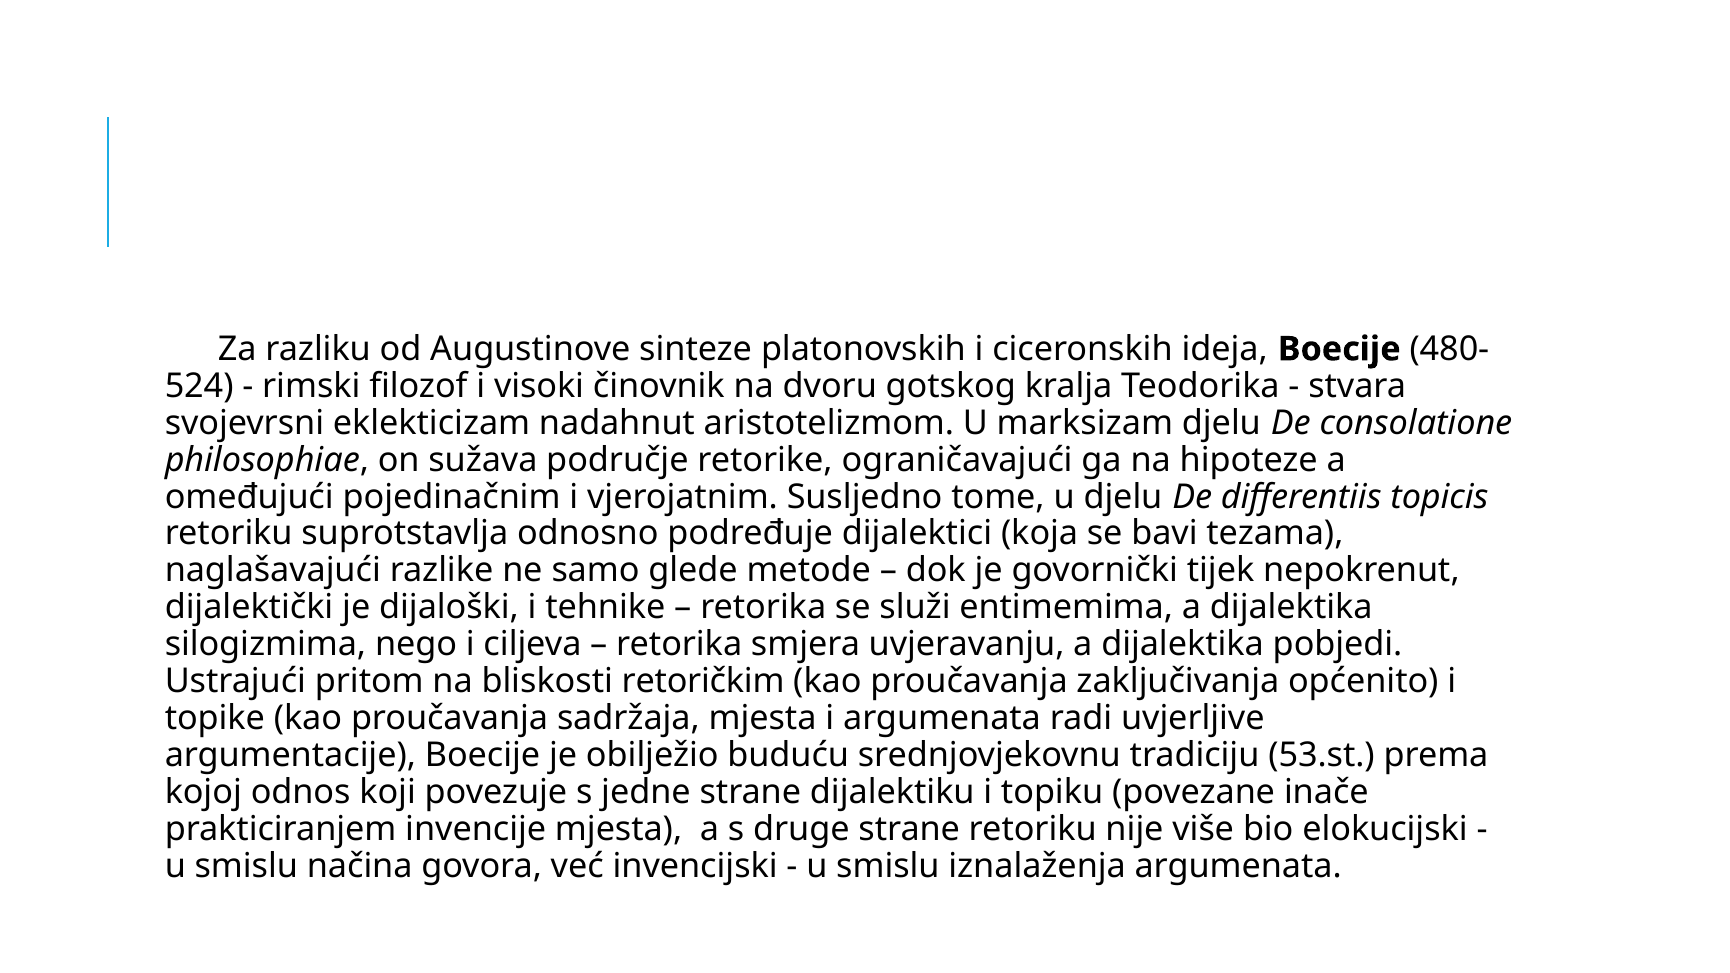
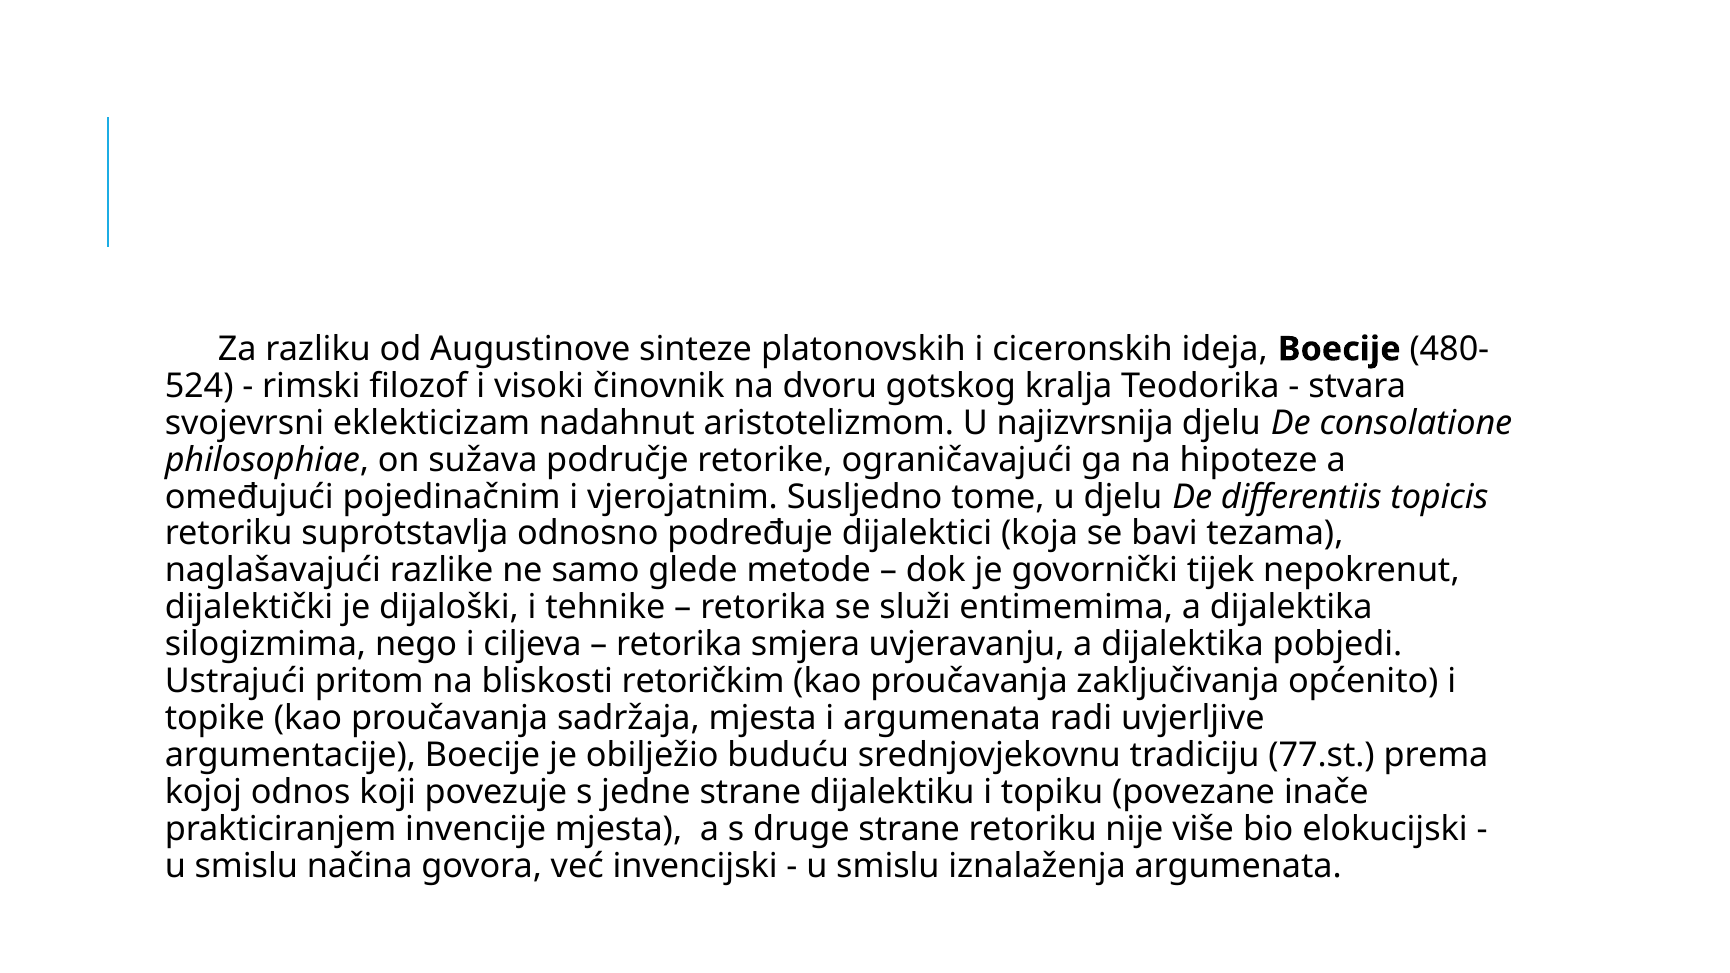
marksizam: marksizam -> najizvrsnija
53.st: 53.st -> 77.st
